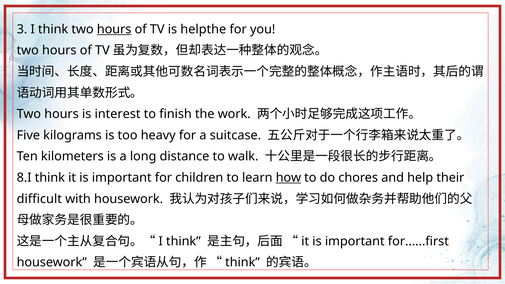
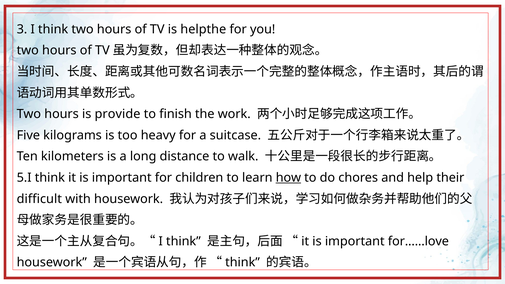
hours at (114, 29) underline: present -> none
interest: interest -> provide
8.I: 8.I -> 5.I
for......first: for......first -> for......love
